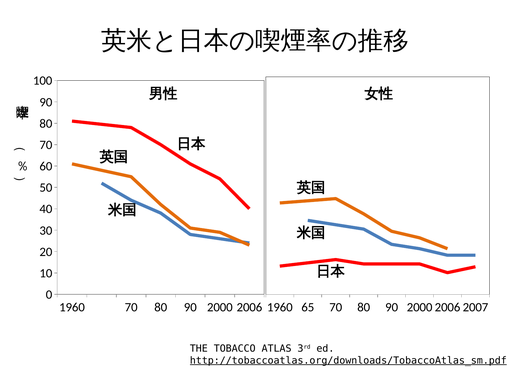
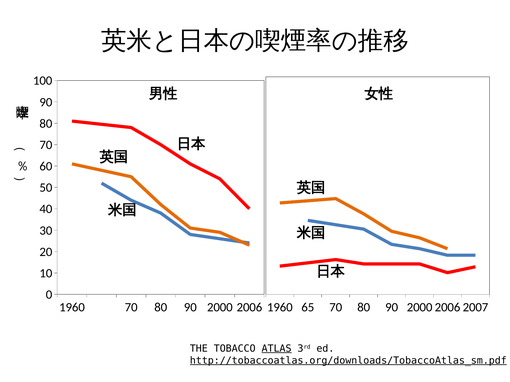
ATLAS underline: none -> present
